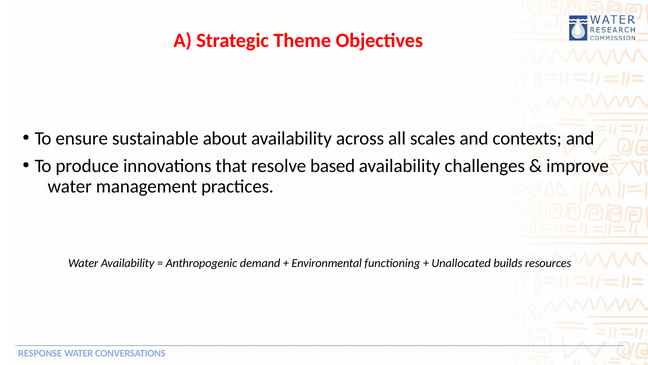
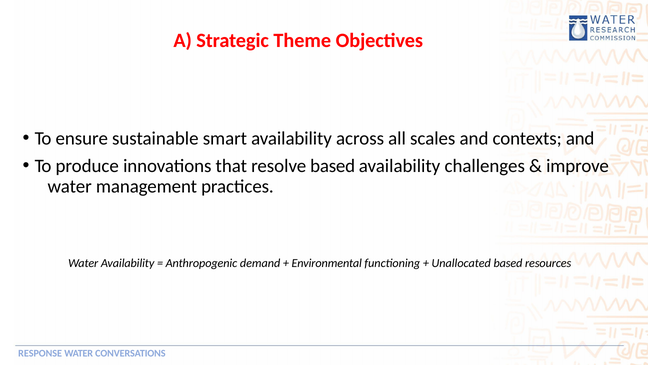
about: about -> smart
Unallocated builds: builds -> based
